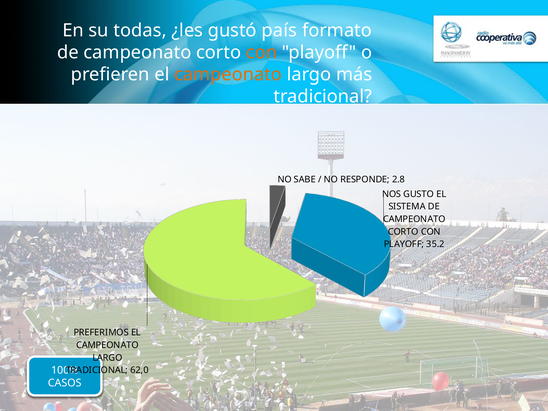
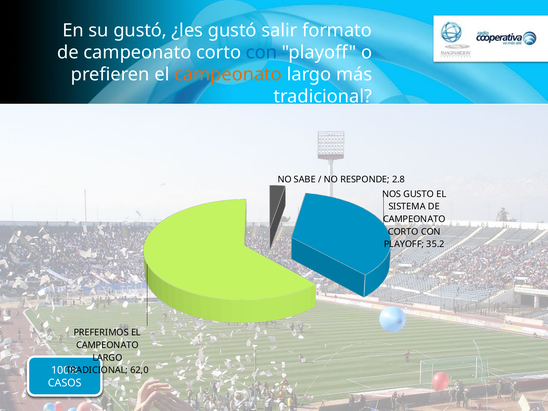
su todas: todas -> gustó
país: país -> salir
con at (261, 53) colour: orange -> blue
